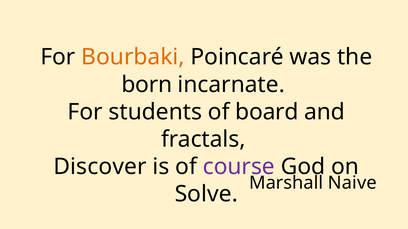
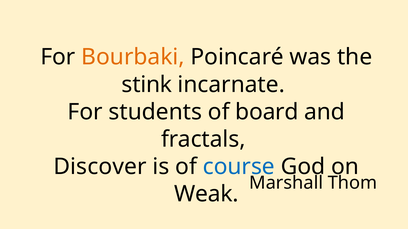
born: born -> stink
course colour: purple -> blue
Naive: Naive -> Thom
Solve: Solve -> Weak
